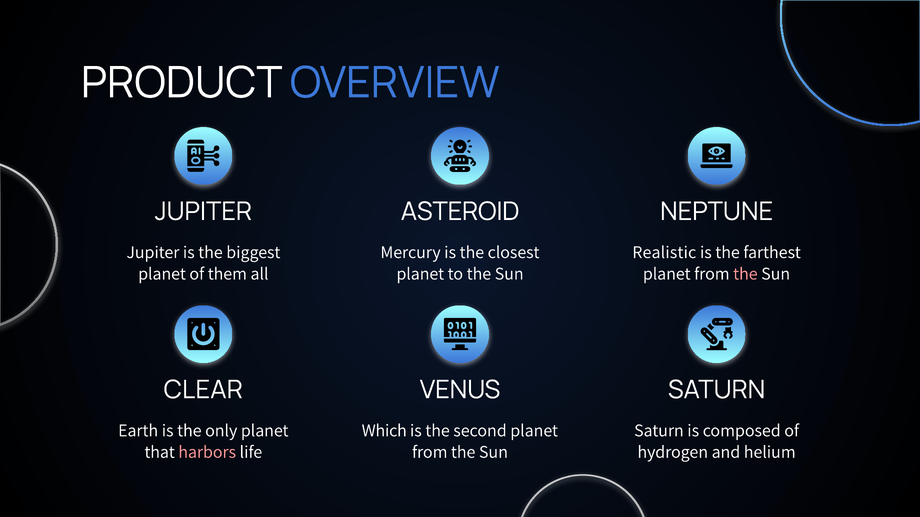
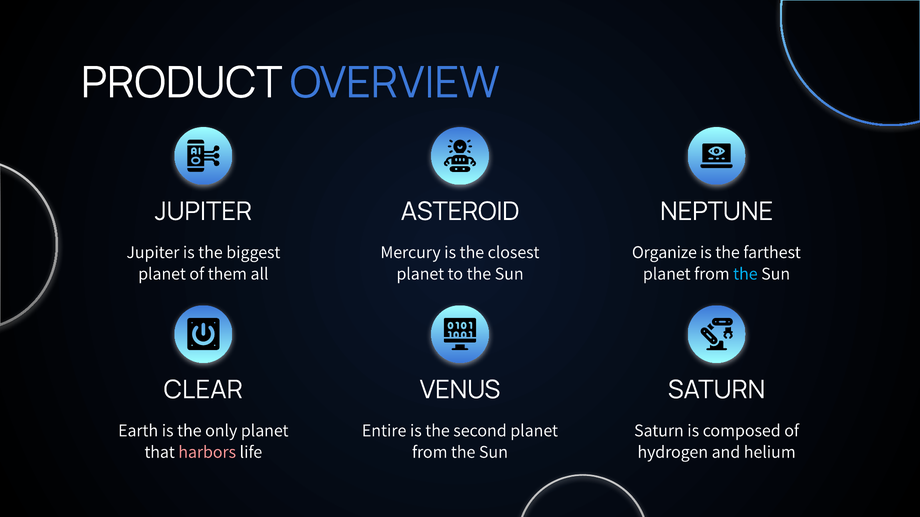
Realistic: Realistic -> Organize
the at (745, 274) colour: pink -> light blue
Which: Which -> Entire
